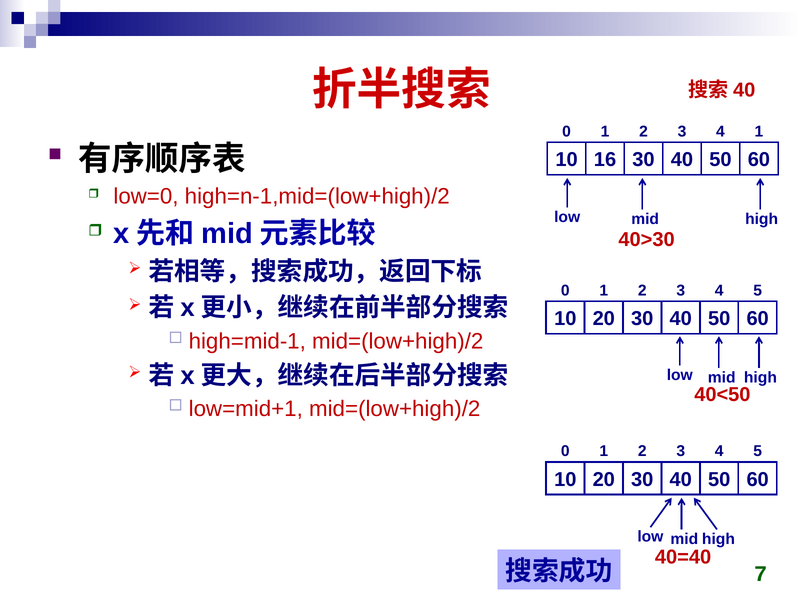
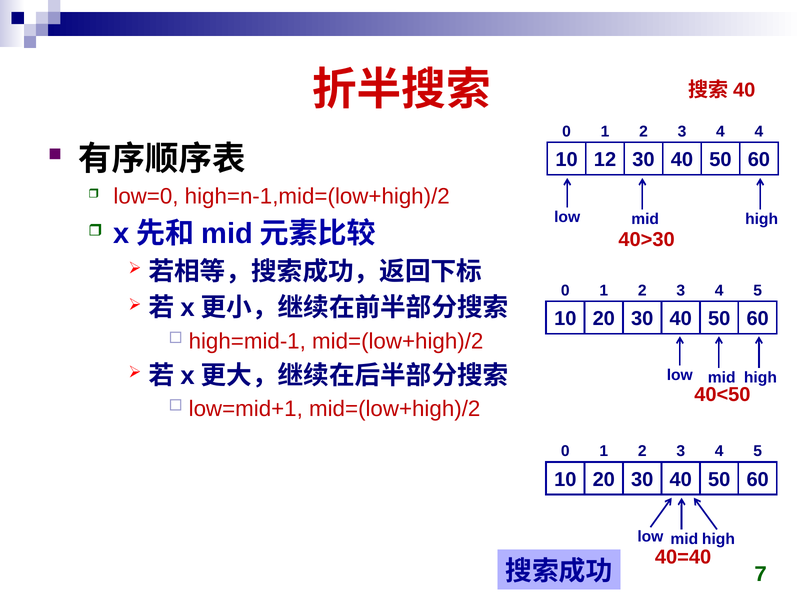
4 1: 1 -> 4
16: 16 -> 12
